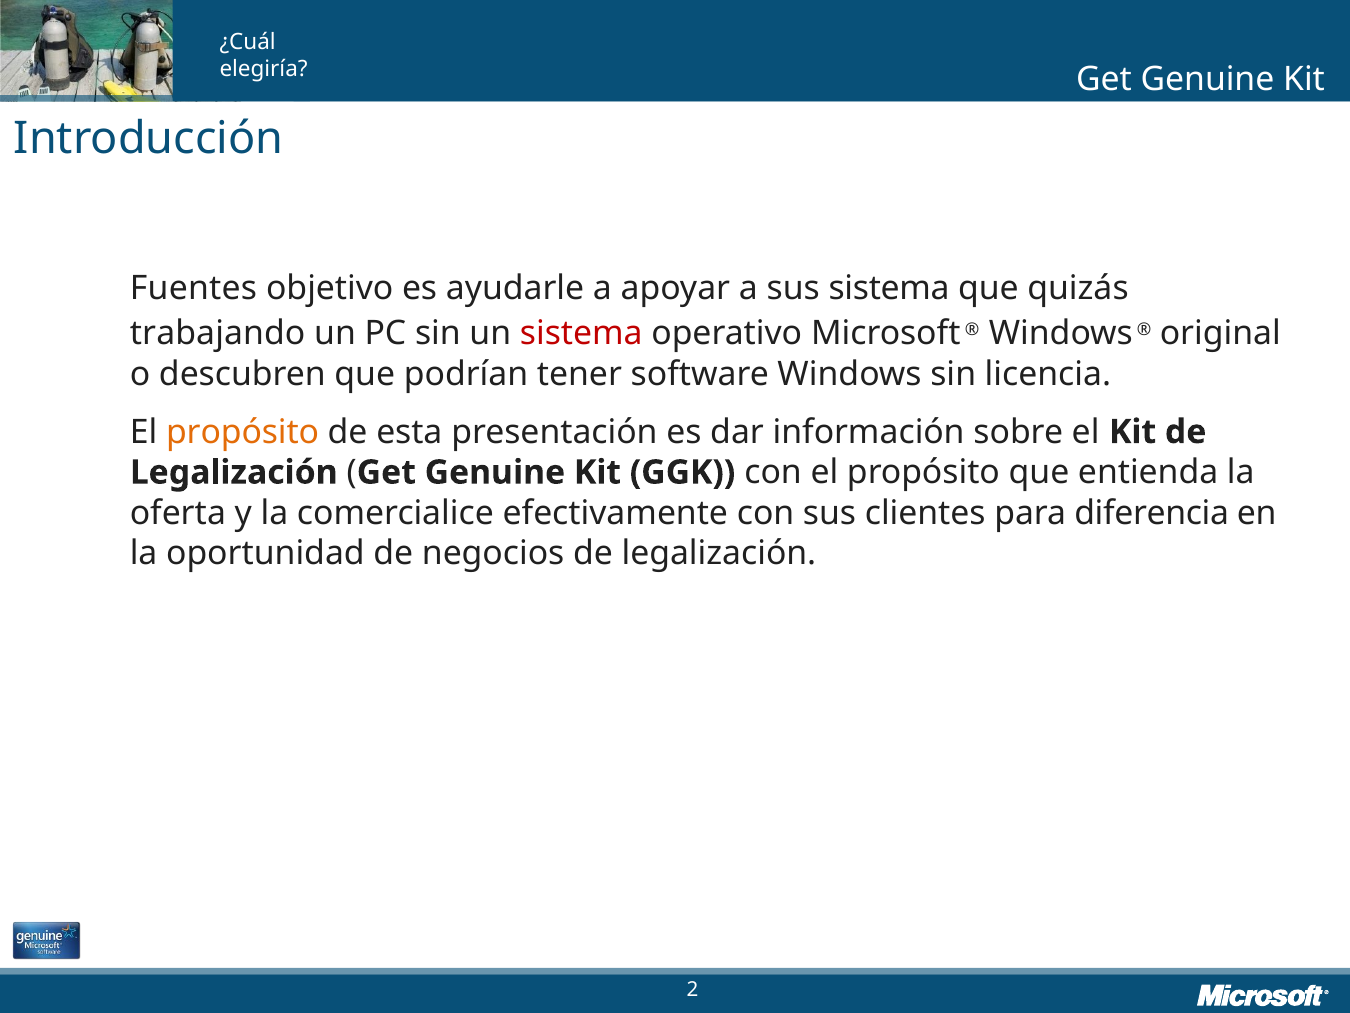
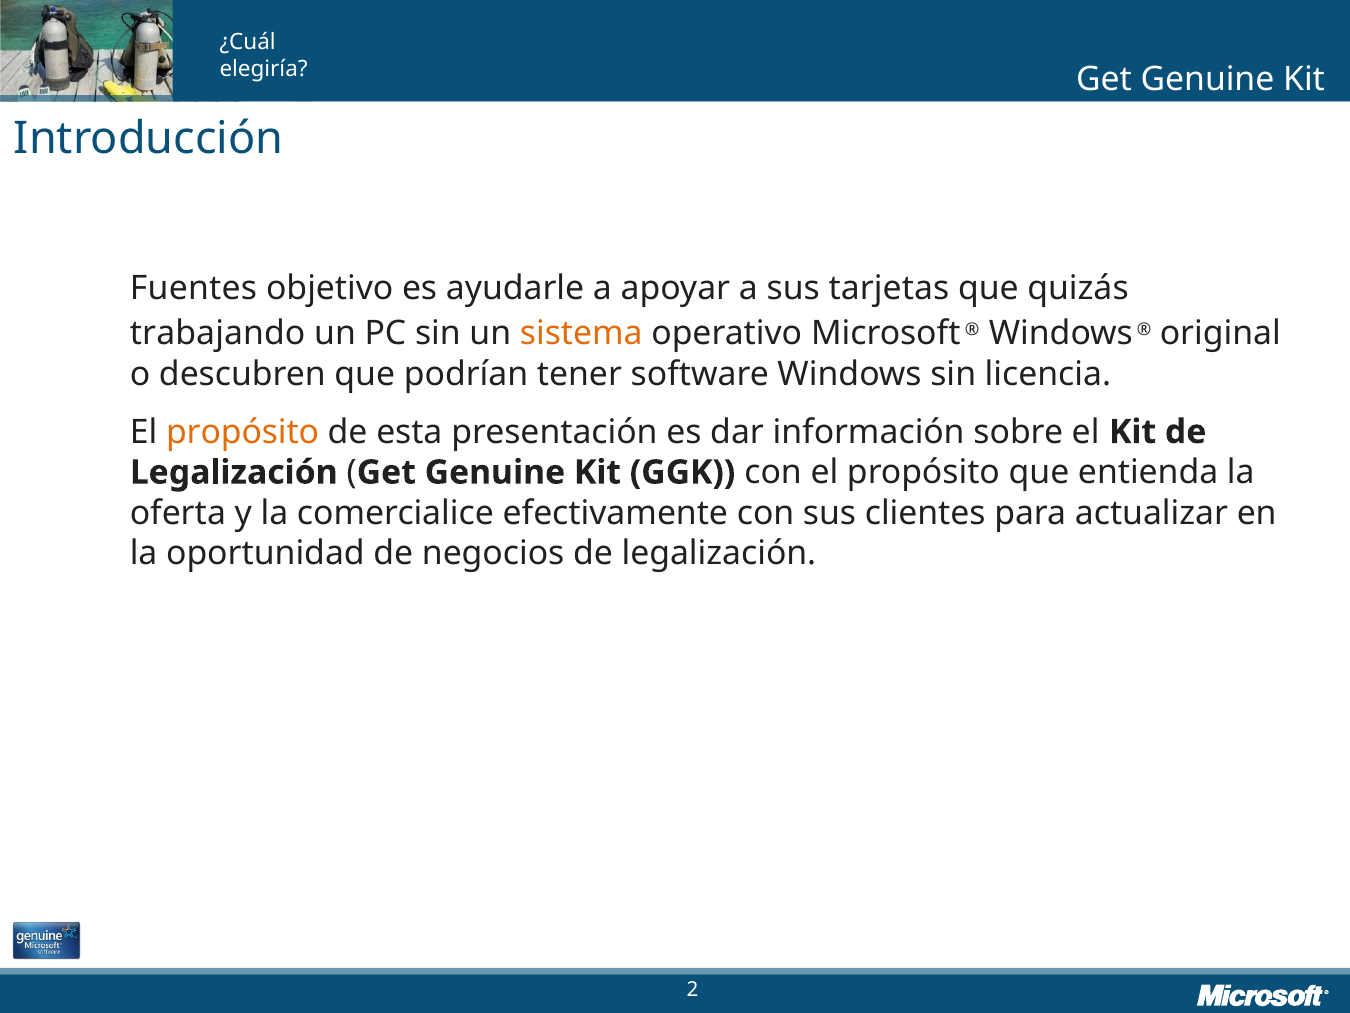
sus sistema: sistema -> tarjetas
sistema at (581, 333) colour: red -> orange
diferencia: diferencia -> actualizar
